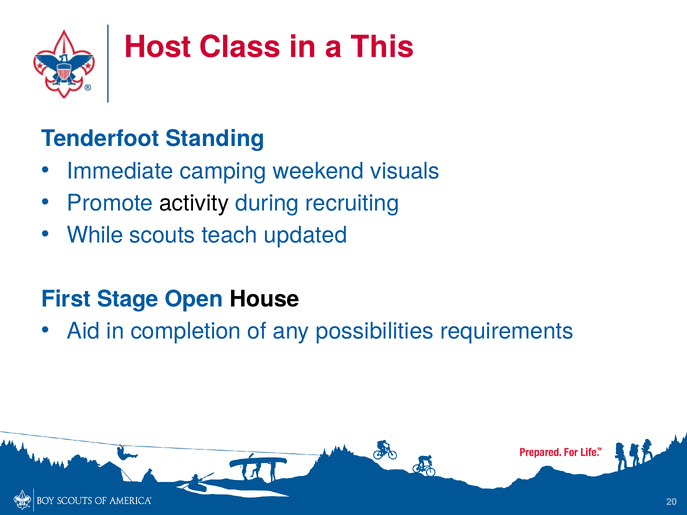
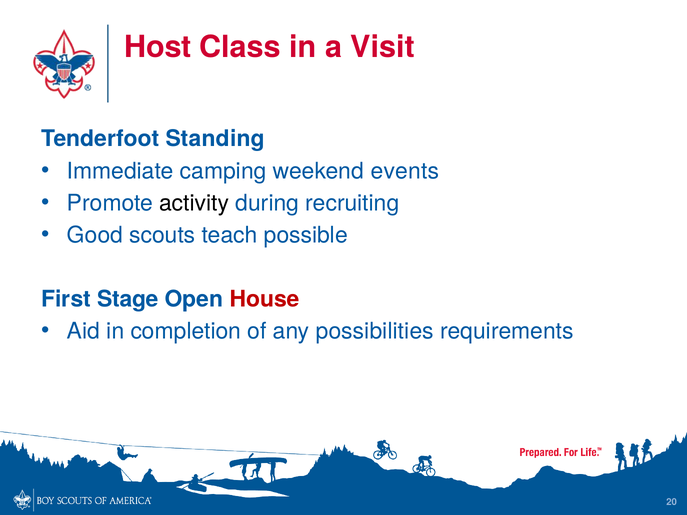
This: This -> Visit
visuals: visuals -> events
While: While -> Good
updated: updated -> possible
House colour: black -> red
